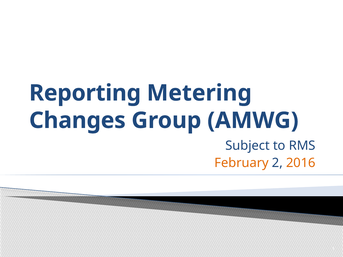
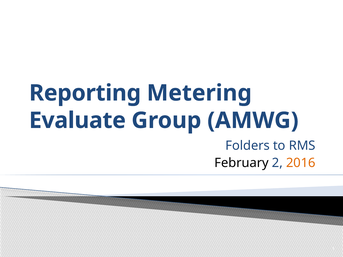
Changes: Changes -> Evaluate
Subject: Subject -> Folders
February colour: orange -> black
